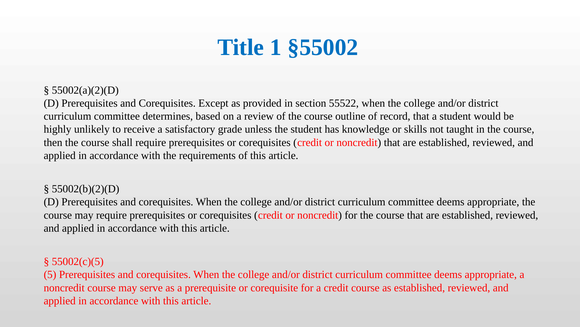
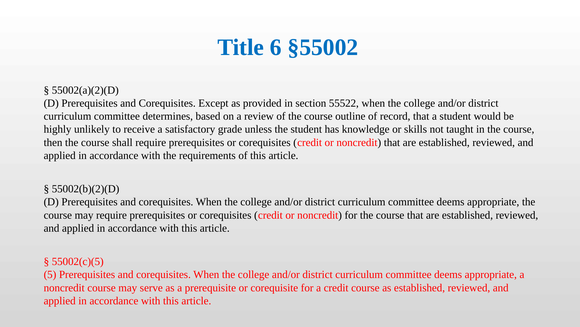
1: 1 -> 6
